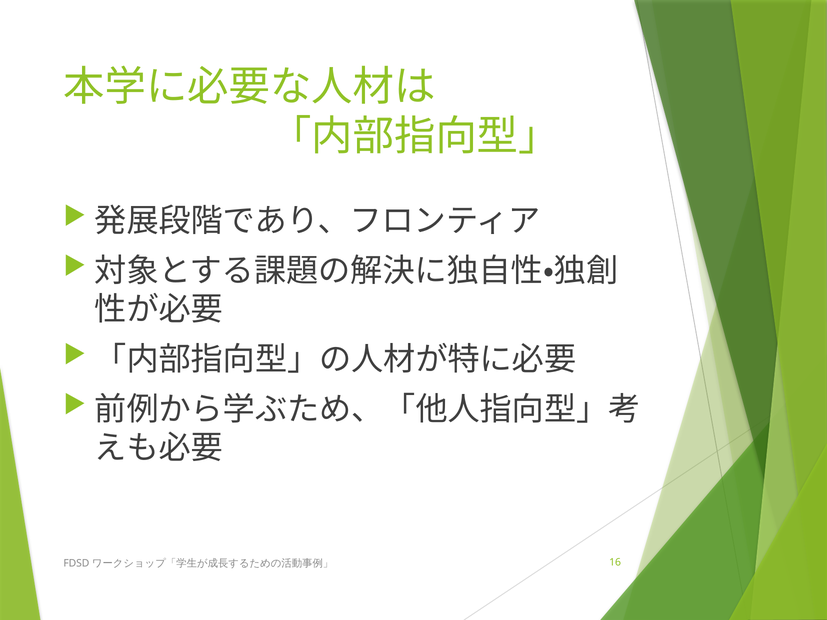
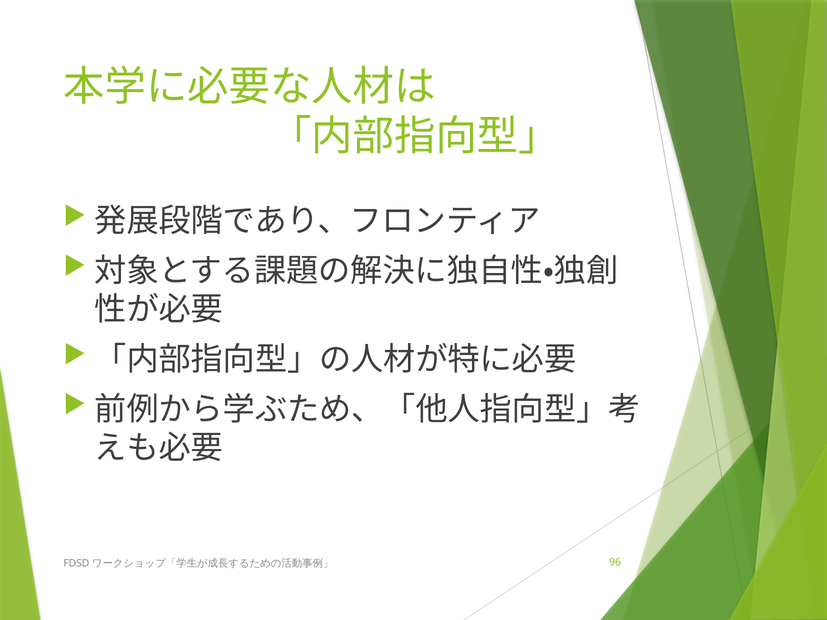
16: 16 -> 96
